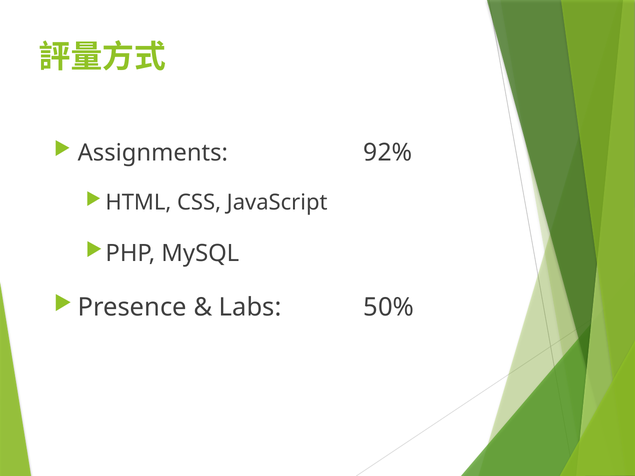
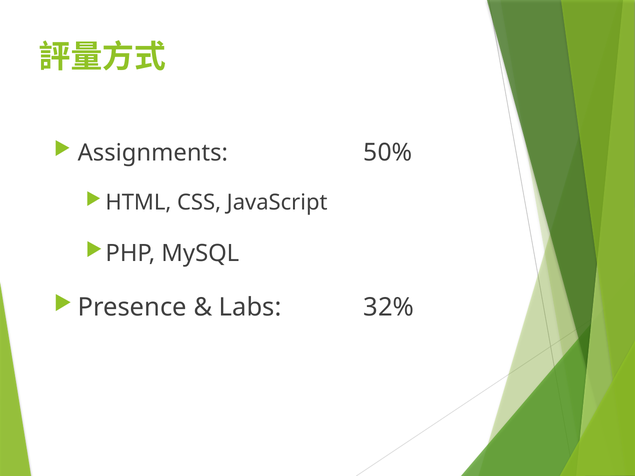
92%: 92% -> 50%
50%: 50% -> 32%
